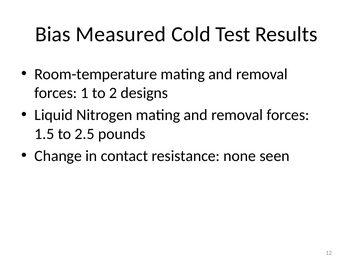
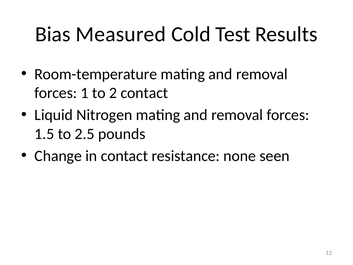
2 designs: designs -> contact
